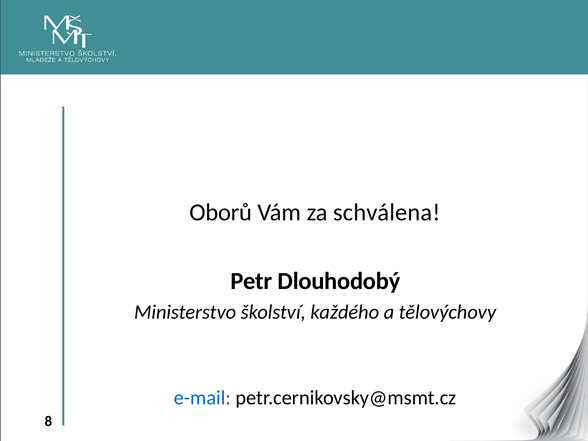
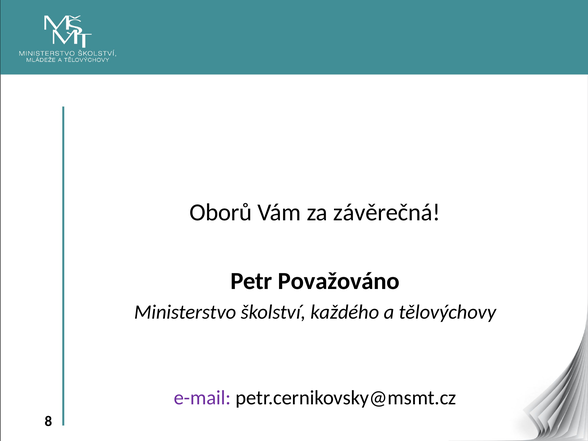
schválena: schválena -> závěrečná
Dlouhodobý: Dlouhodobý -> Považováno
e-mail colour: blue -> purple
